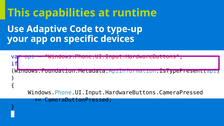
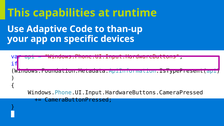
type-up: type-up -> than-up
